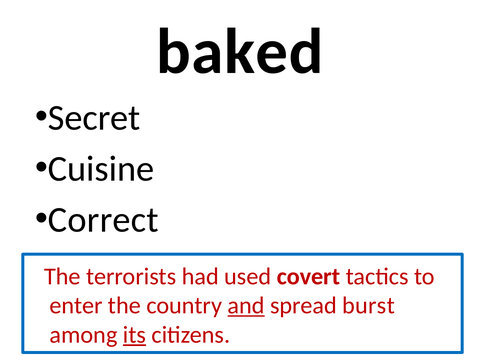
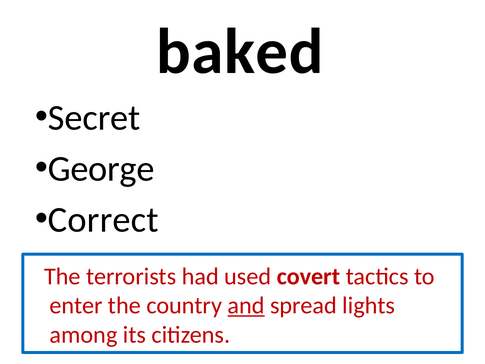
Cuisine: Cuisine -> George
burst: burst -> lights
its underline: present -> none
